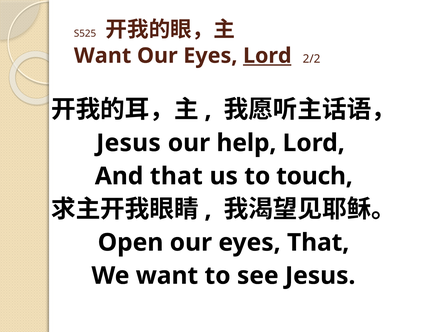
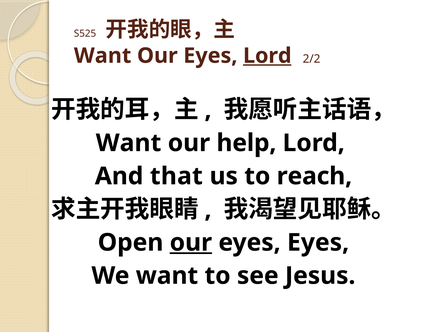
Jesus at (128, 143): Jesus -> Want
touch: touch -> reach
our at (191, 243) underline: none -> present
eyes That: That -> Eyes
